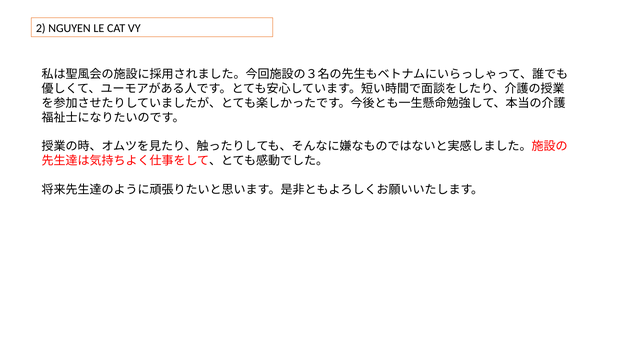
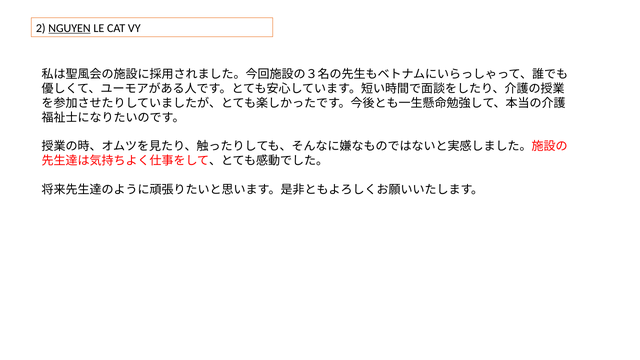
NGUYEN underline: none -> present
